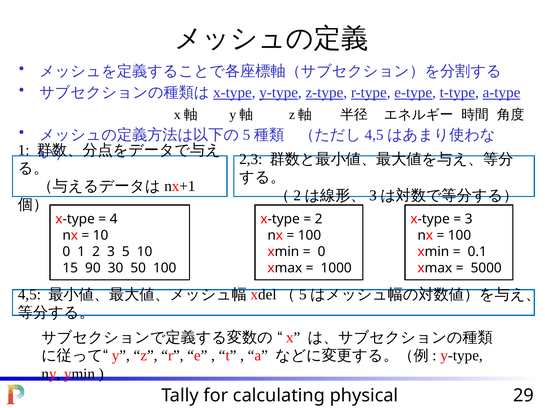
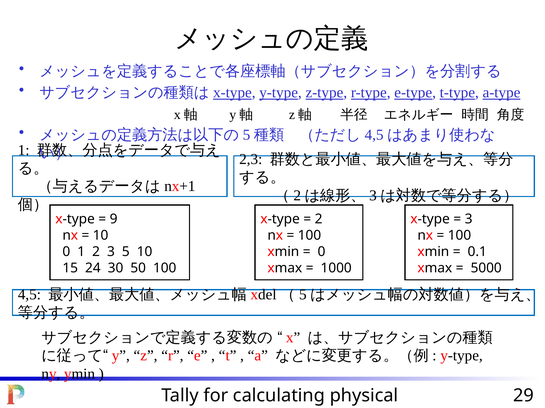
4: 4 -> 9
90: 90 -> 24
